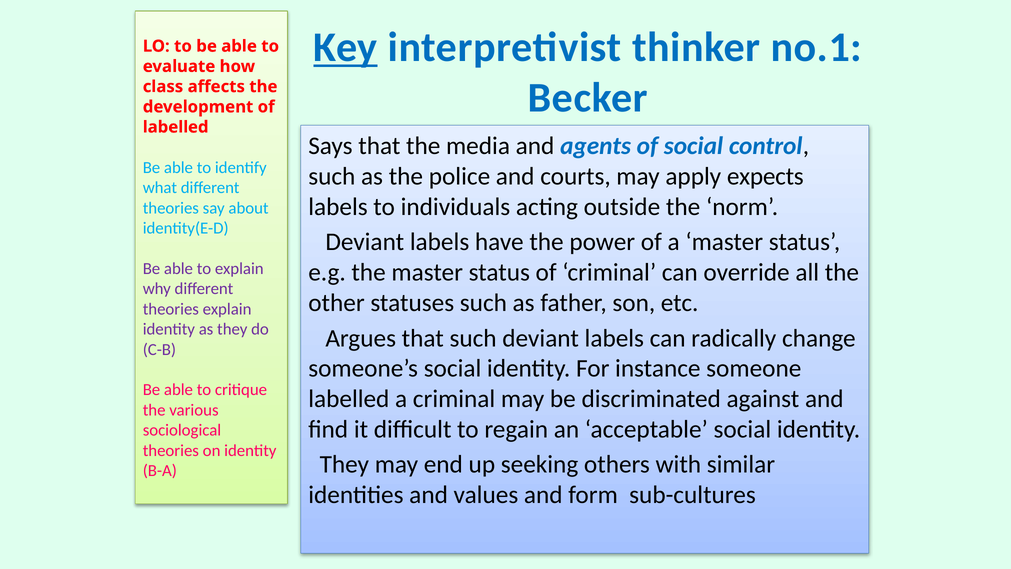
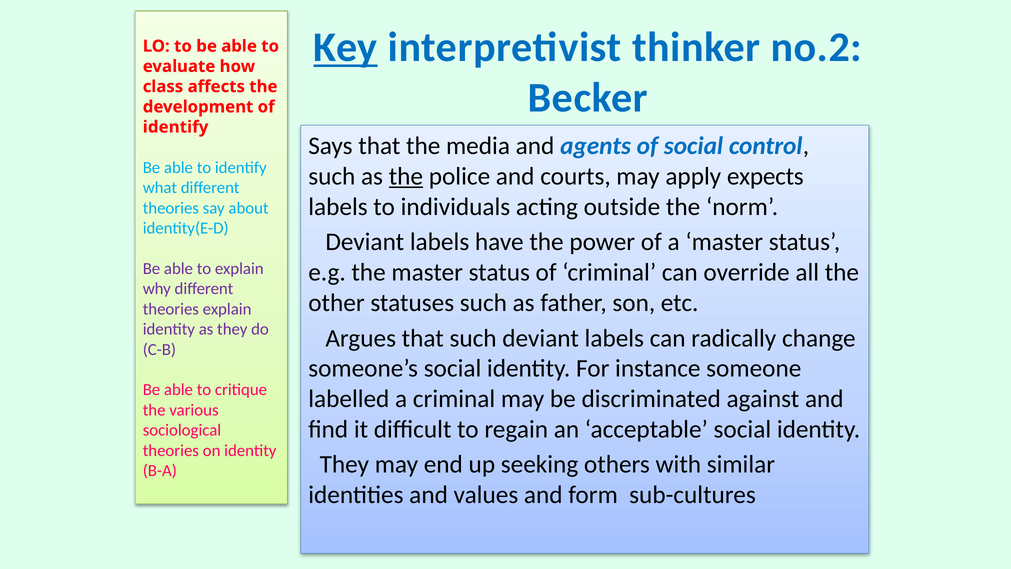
no.1: no.1 -> no.2
labelled at (176, 127): labelled -> identify
the at (406, 176) underline: none -> present
